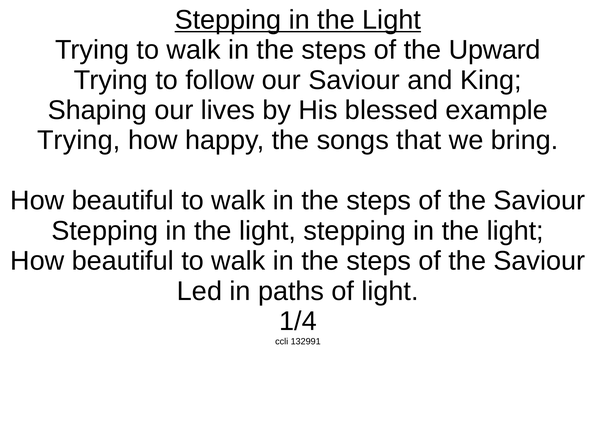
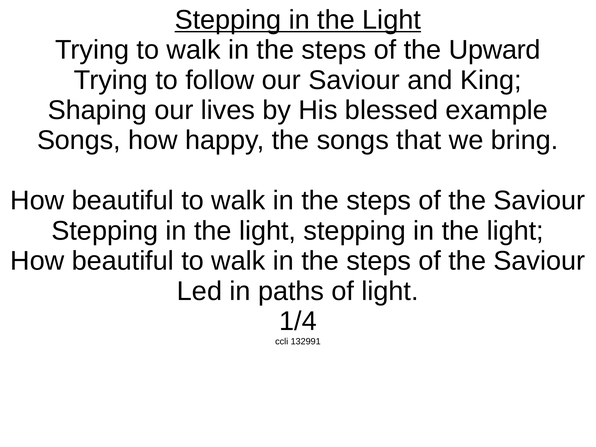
Trying at (79, 140): Trying -> Songs
